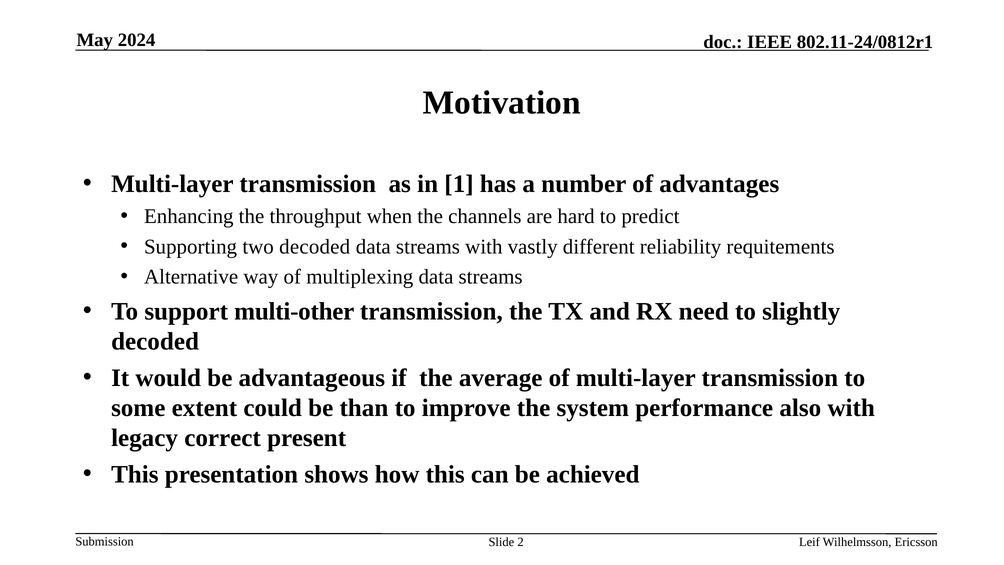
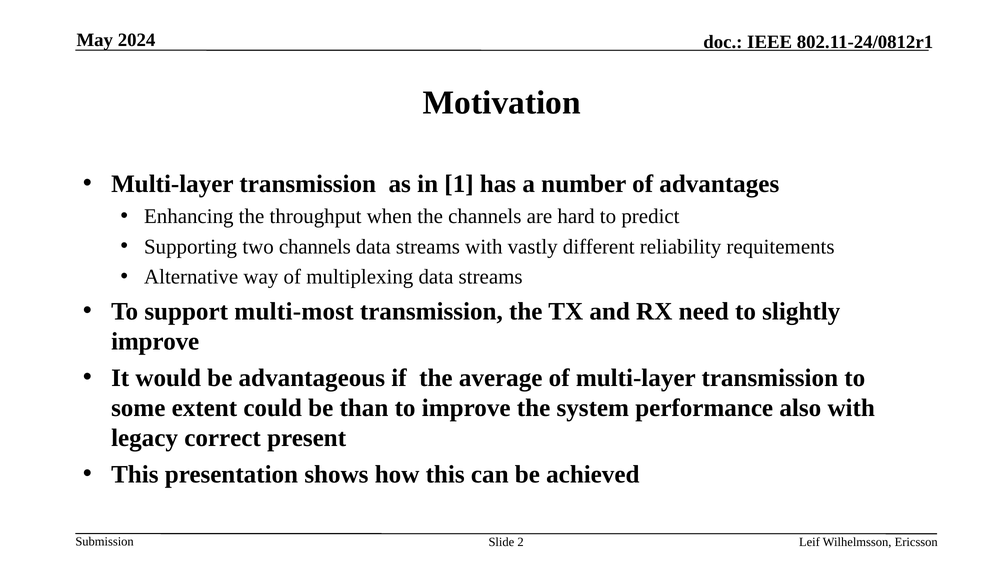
two decoded: decoded -> channels
multi-other: multi-other -> multi-most
decoded at (155, 341): decoded -> improve
